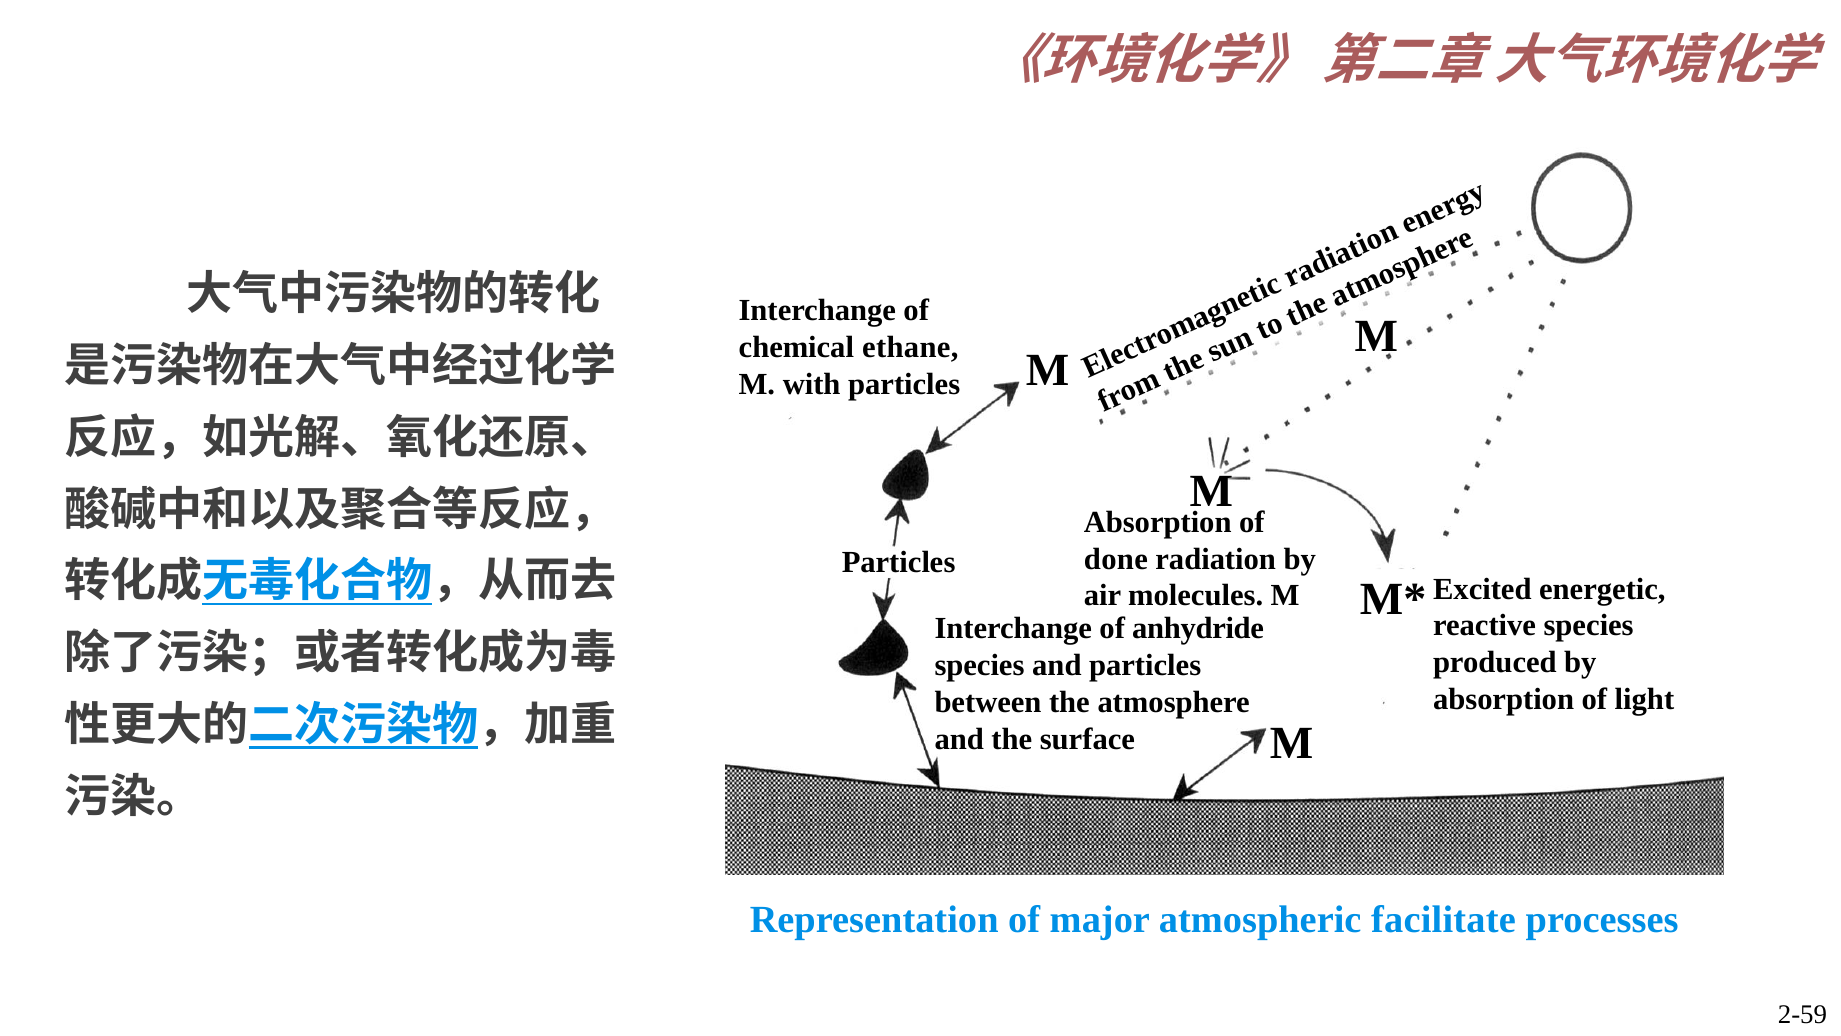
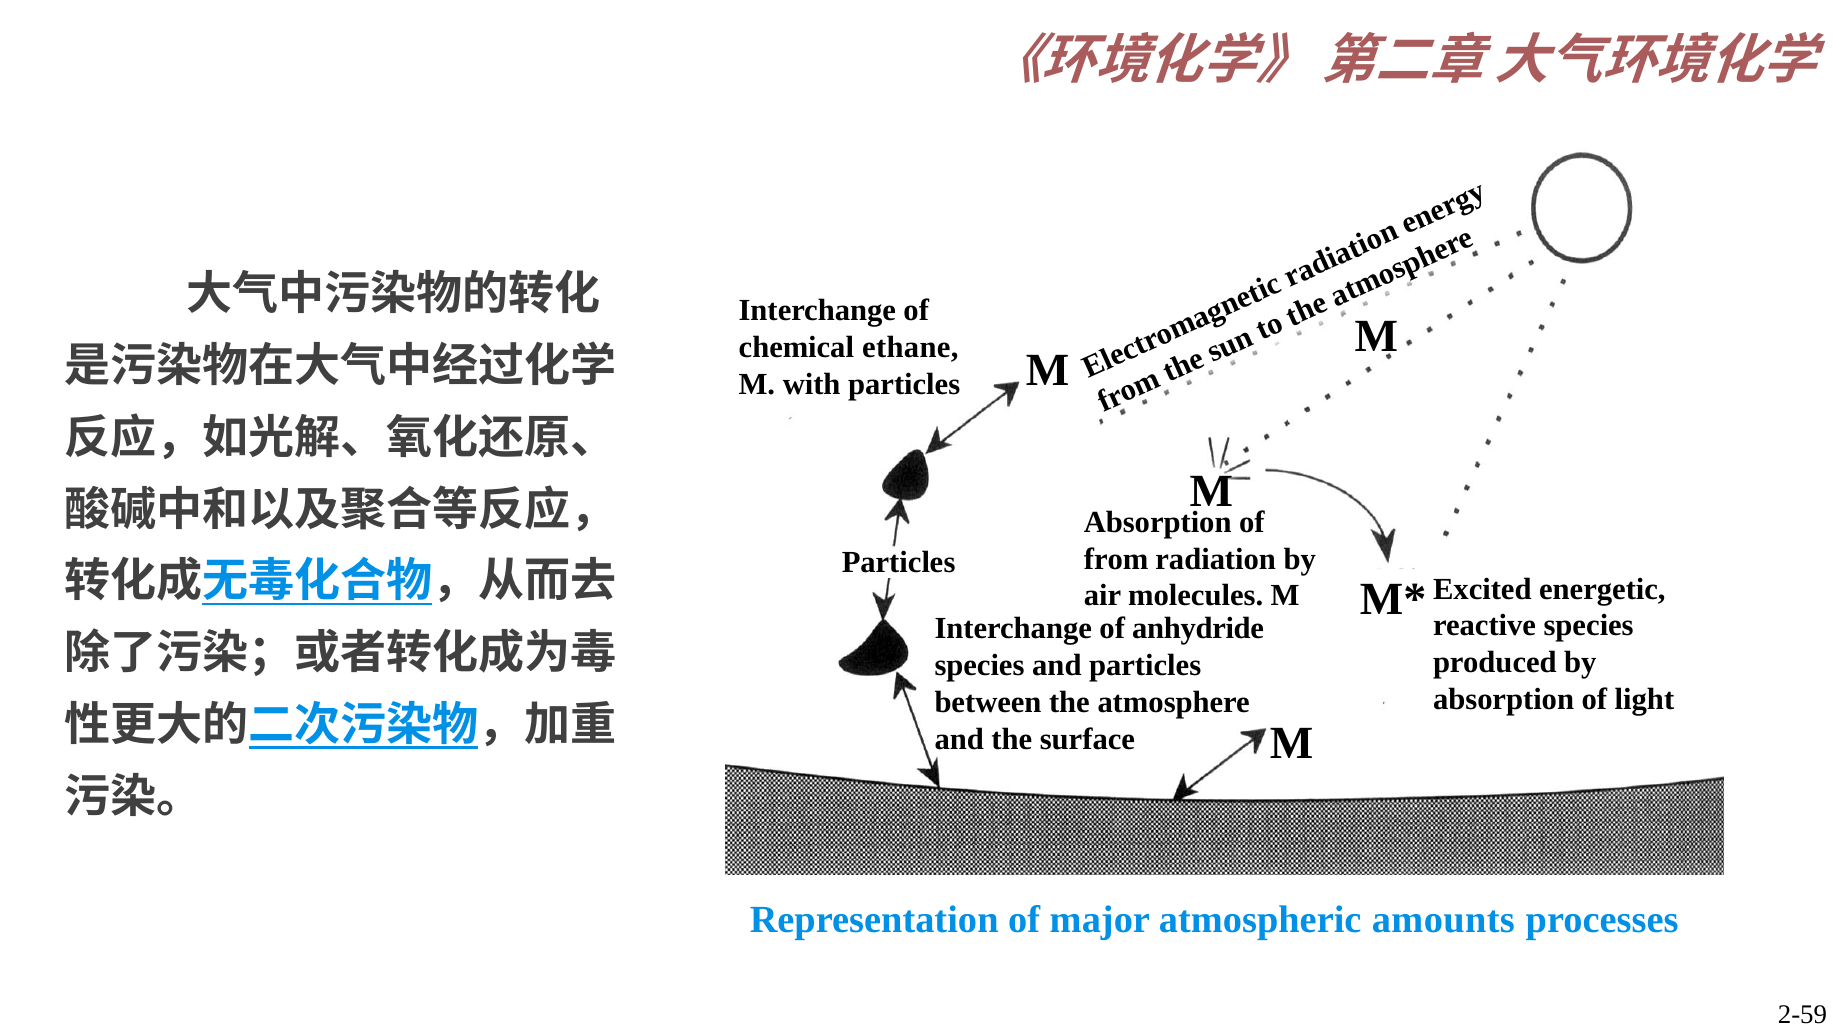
done: done -> from
facilitate: facilitate -> amounts
